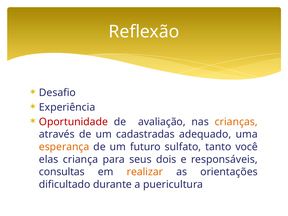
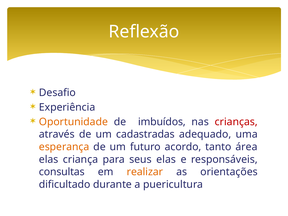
Oportunidade colour: red -> orange
avaliação: avaliação -> imbuídos
crianças colour: orange -> red
sulfato: sulfato -> acordo
você: você -> área
seus dois: dois -> elas
